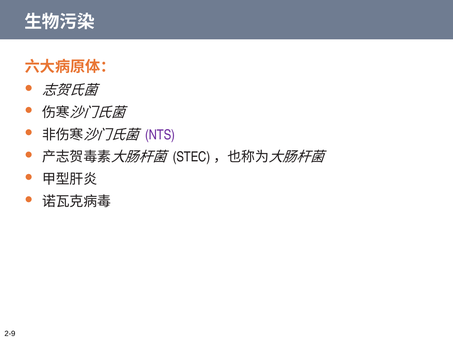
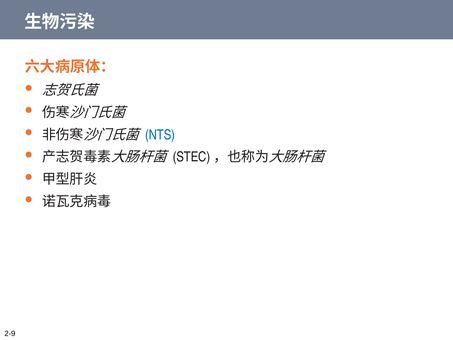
NTS colour: purple -> blue
